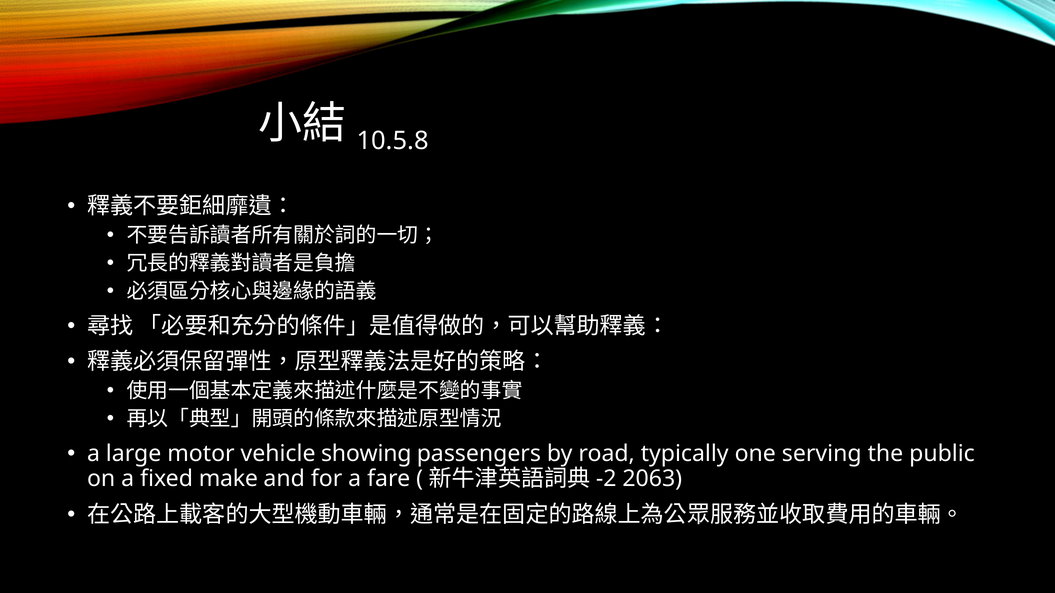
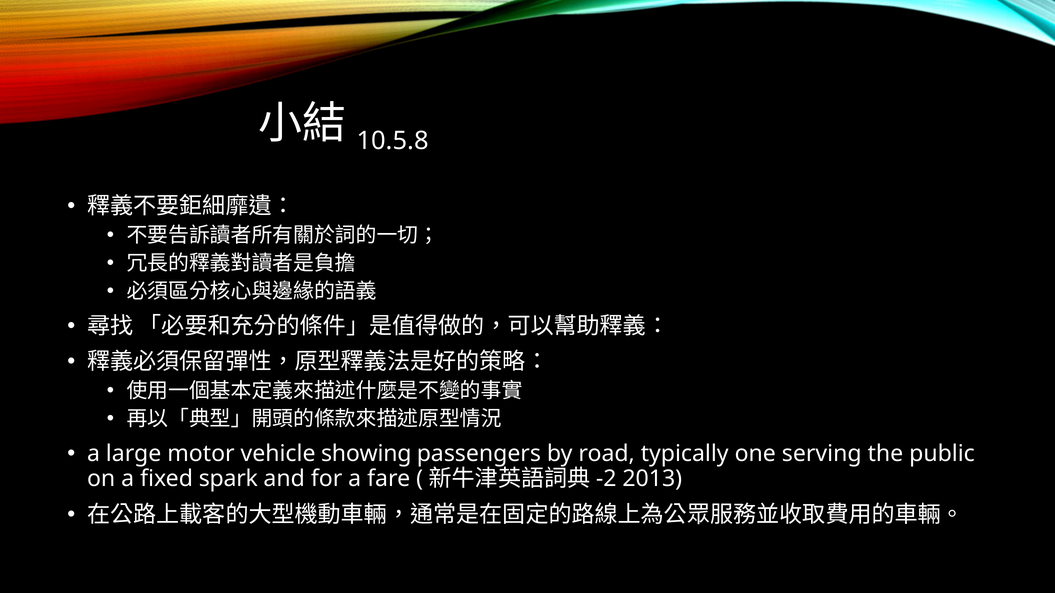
make: make -> spark
2063: 2063 -> 2013
